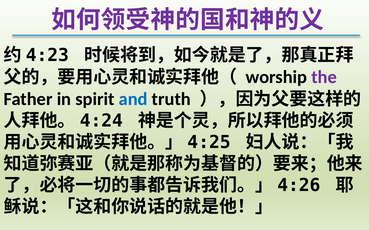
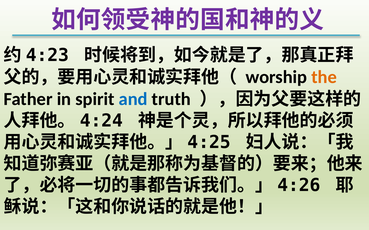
the colour: purple -> orange
